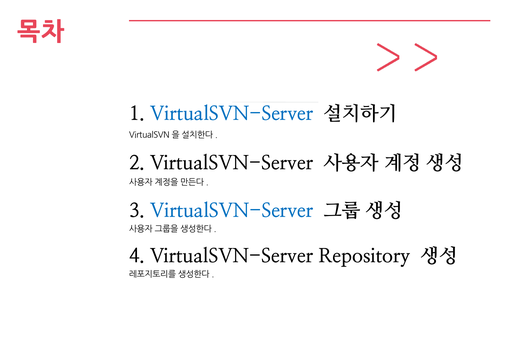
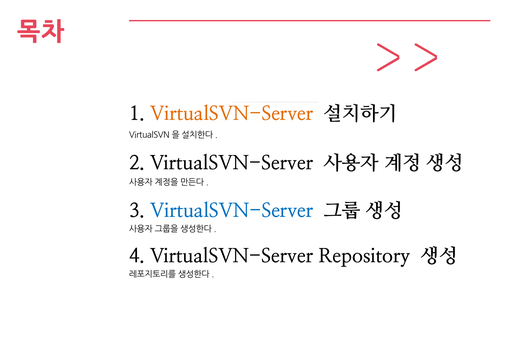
VirtualSVN-Server at (232, 114) colour: blue -> orange
